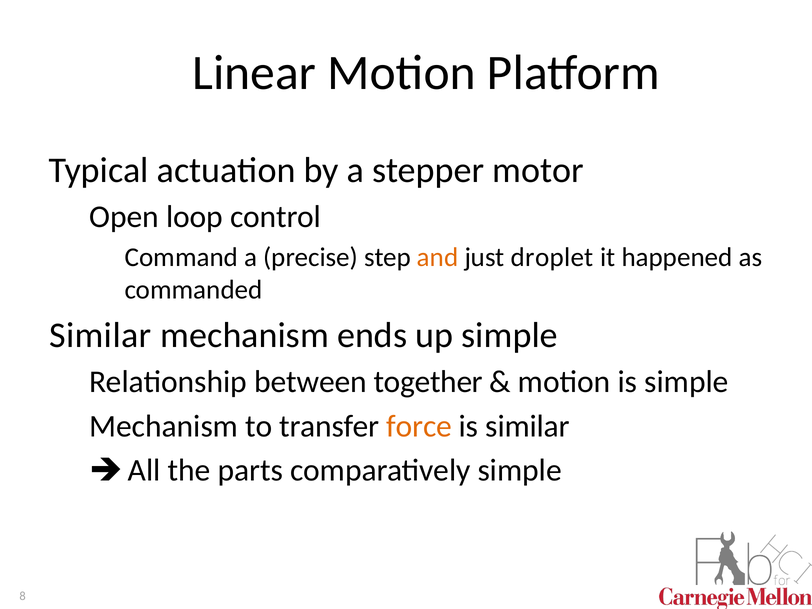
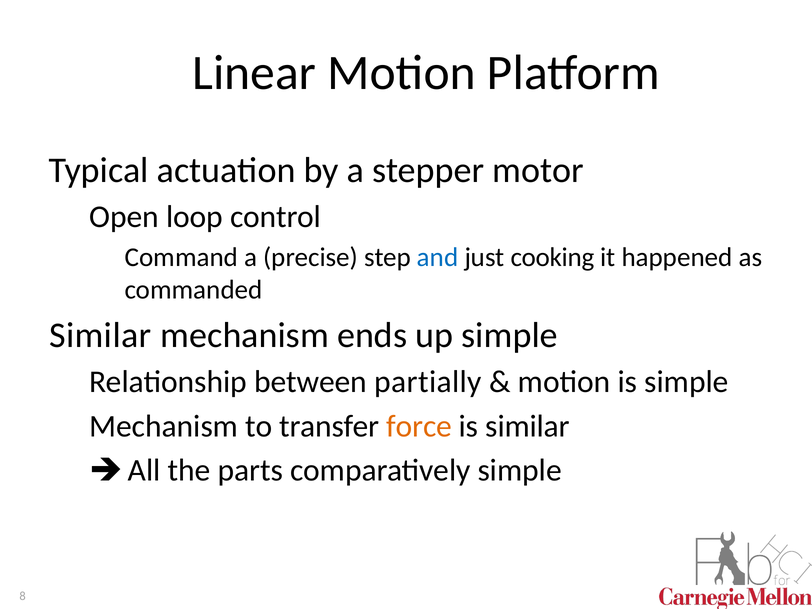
and colour: orange -> blue
droplet: droplet -> cooking
together: together -> partially
